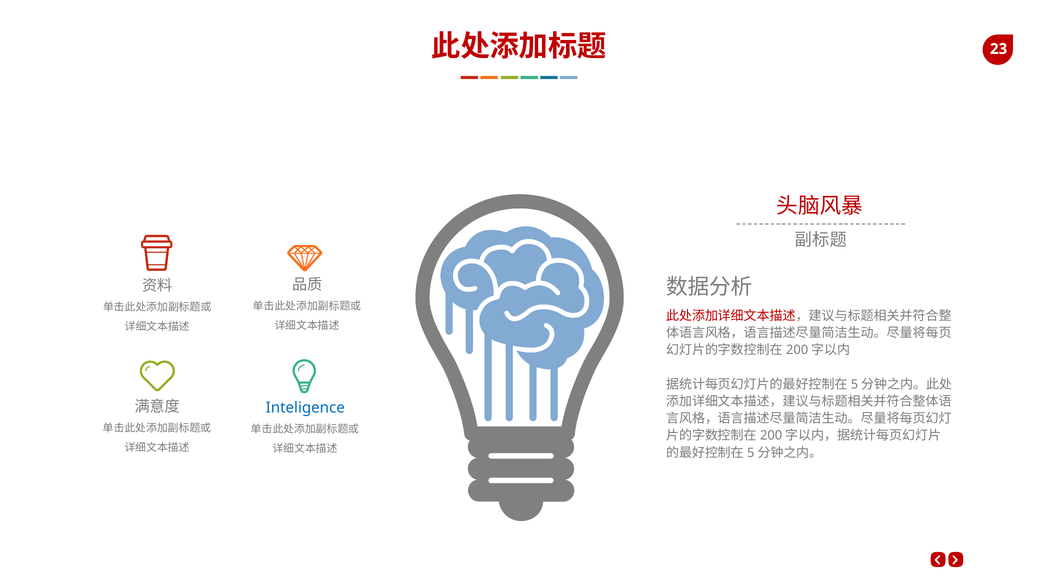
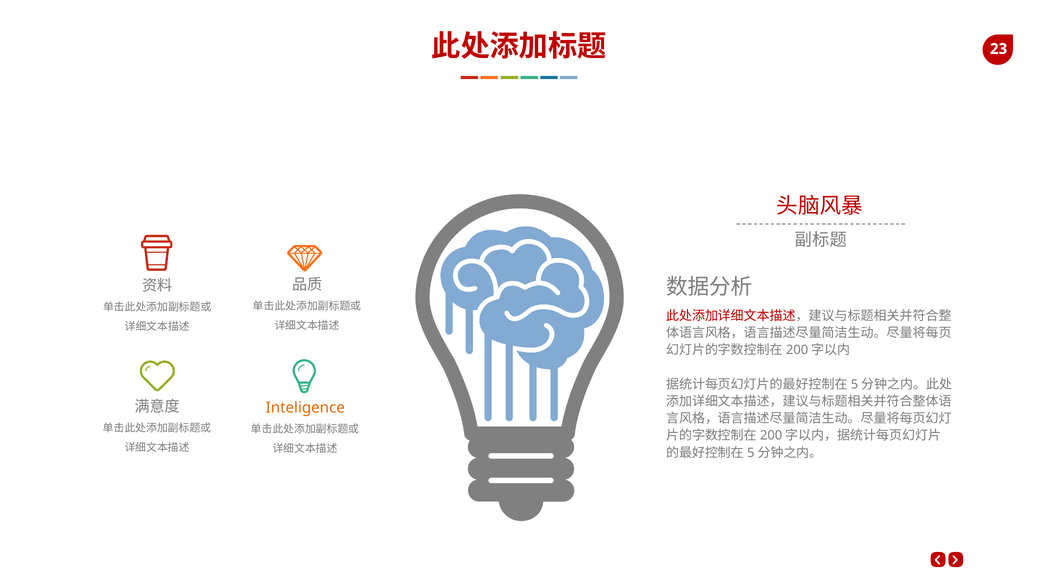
Inteligence colour: blue -> orange
